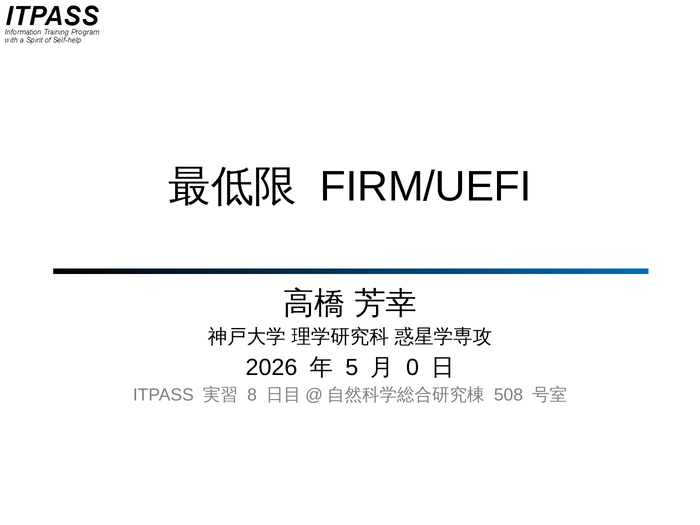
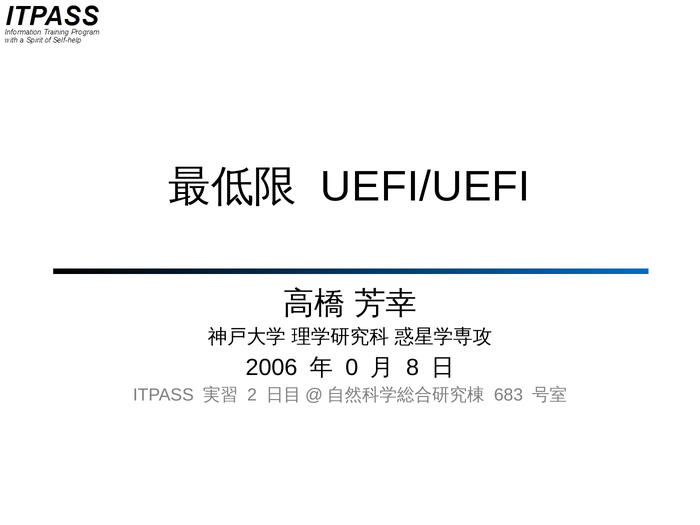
FIRM/UEFI: FIRM/UEFI -> UEFI/UEFI
2026: 2026 -> 2006
5: 5 -> 0
0: 0 -> 8
8: 8 -> 2
508: 508 -> 683
